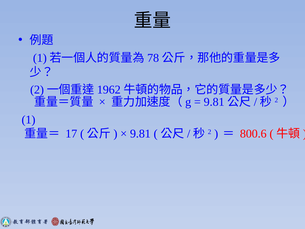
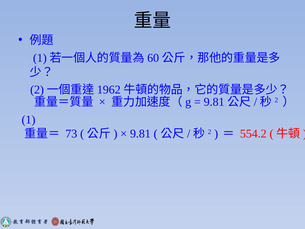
78: 78 -> 60
17: 17 -> 73
800.6: 800.6 -> 554.2
